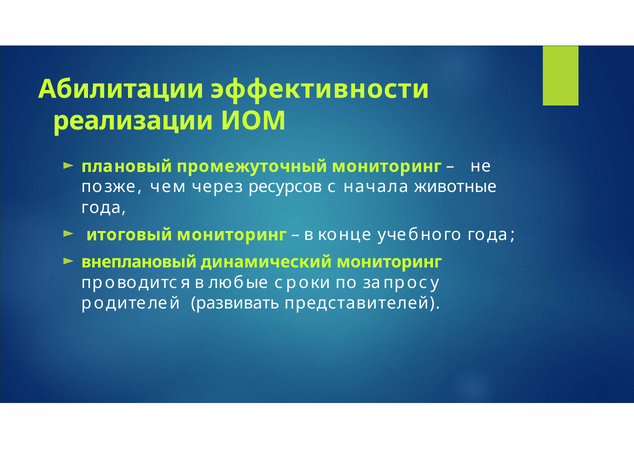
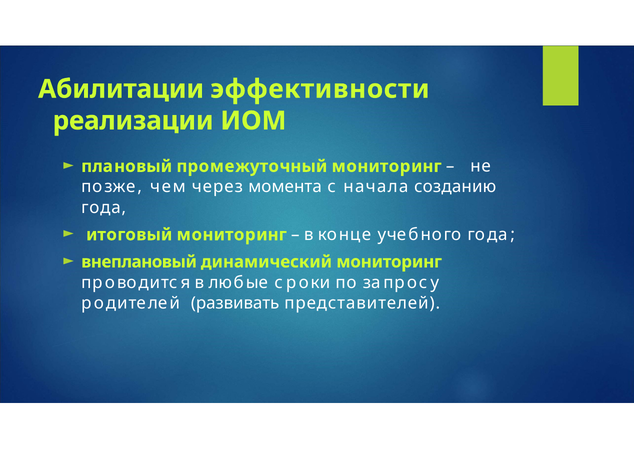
ресурсов: ресурсов -> момента
животные: животные -> созданию
